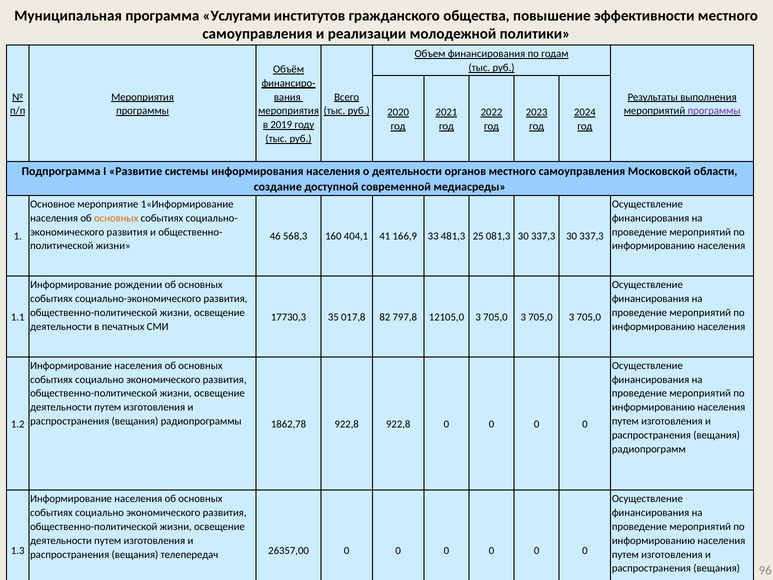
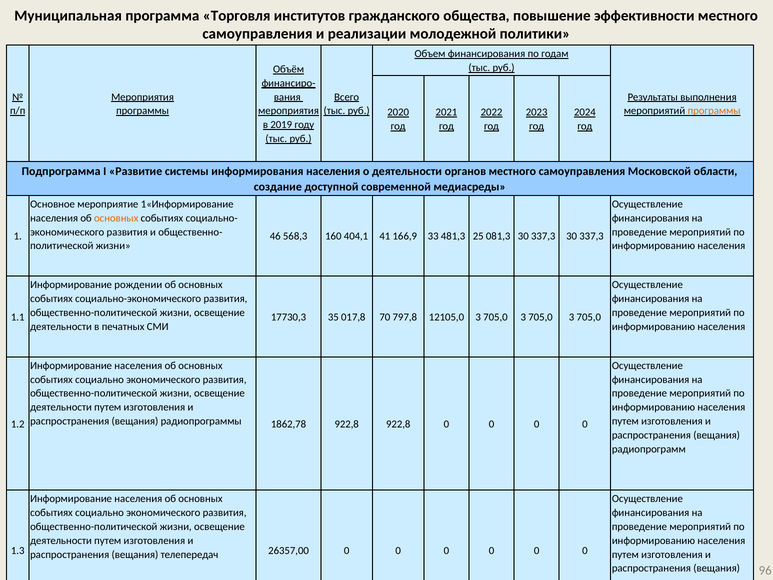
Услугами: Услугами -> Торговля
программы at (714, 111) colour: purple -> orange
82: 82 -> 70
